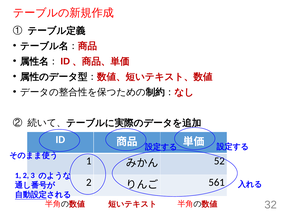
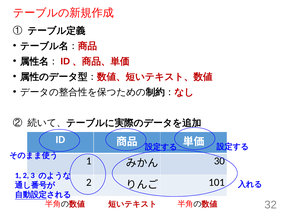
52: 52 -> 30
561: 561 -> 101
